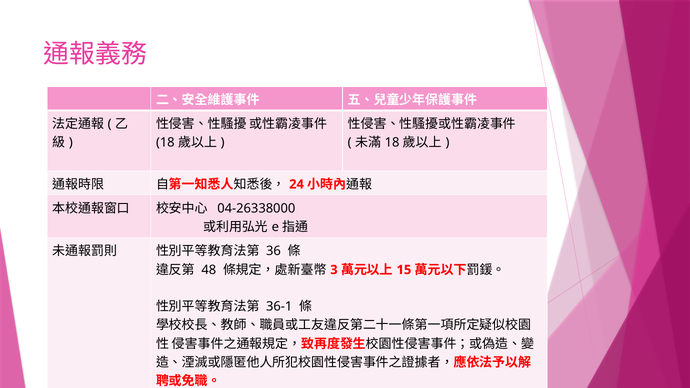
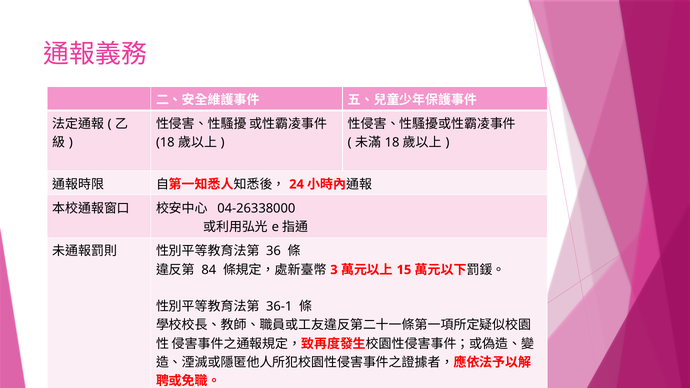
48: 48 -> 84
